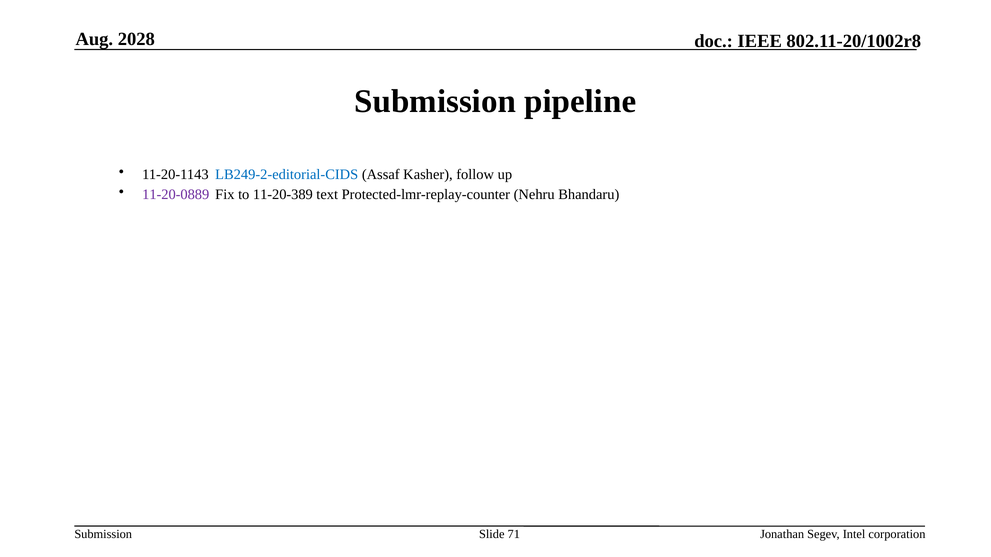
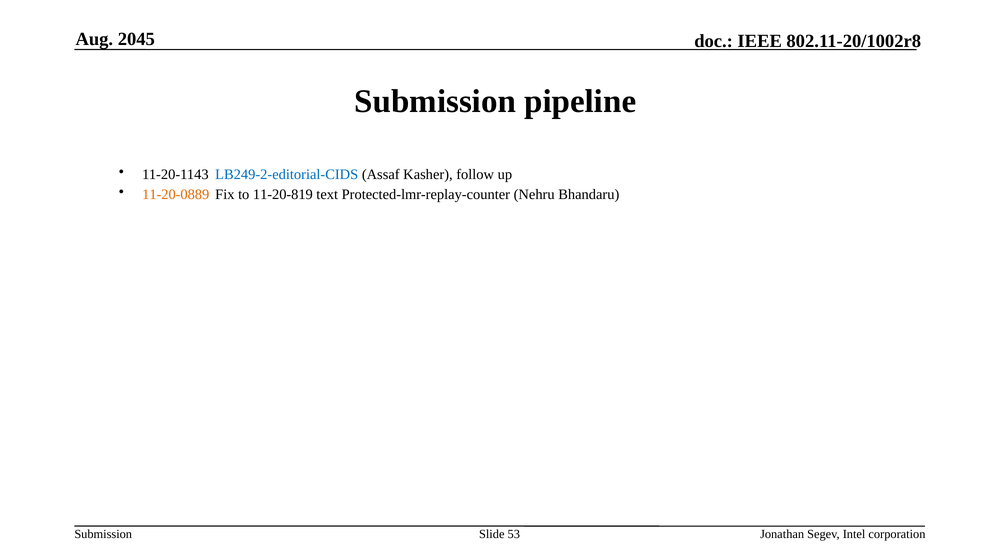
2028: 2028 -> 2045
11-20-0889 colour: purple -> orange
11-20-389: 11-20-389 -> 11-20-819
71: 71 -> 53
